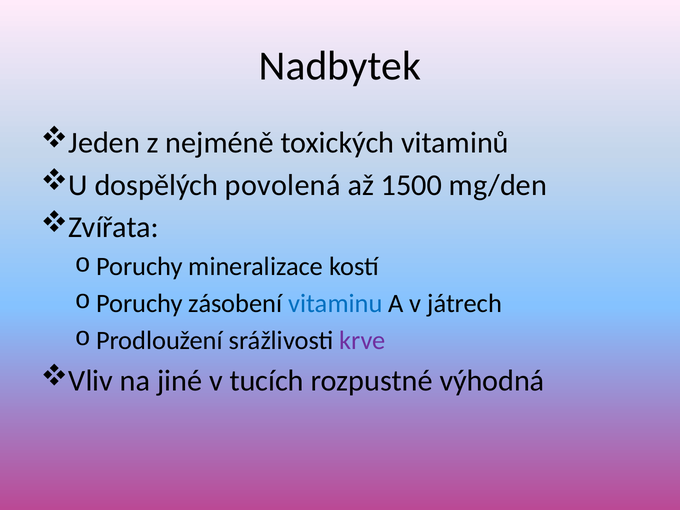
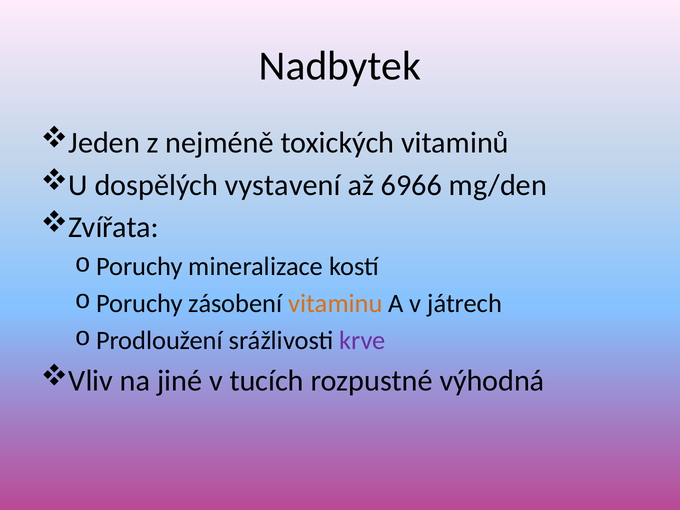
povolená: povolená -> vystavení
1500: 1500 -> 6966
vitaminu colour: blue -> orange
